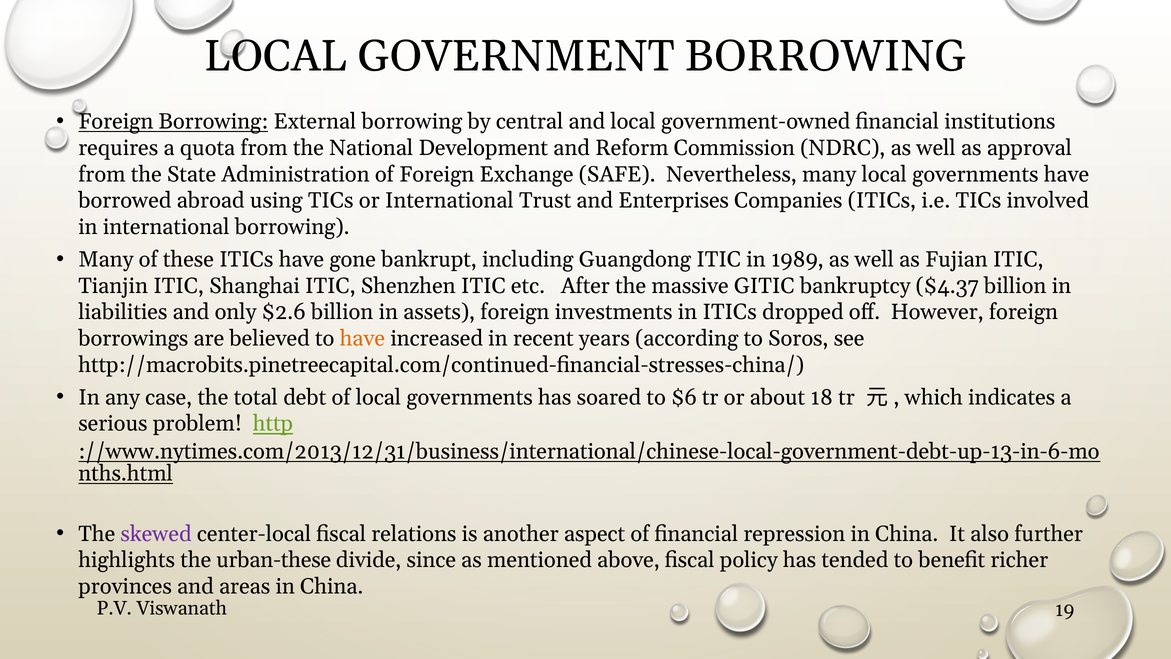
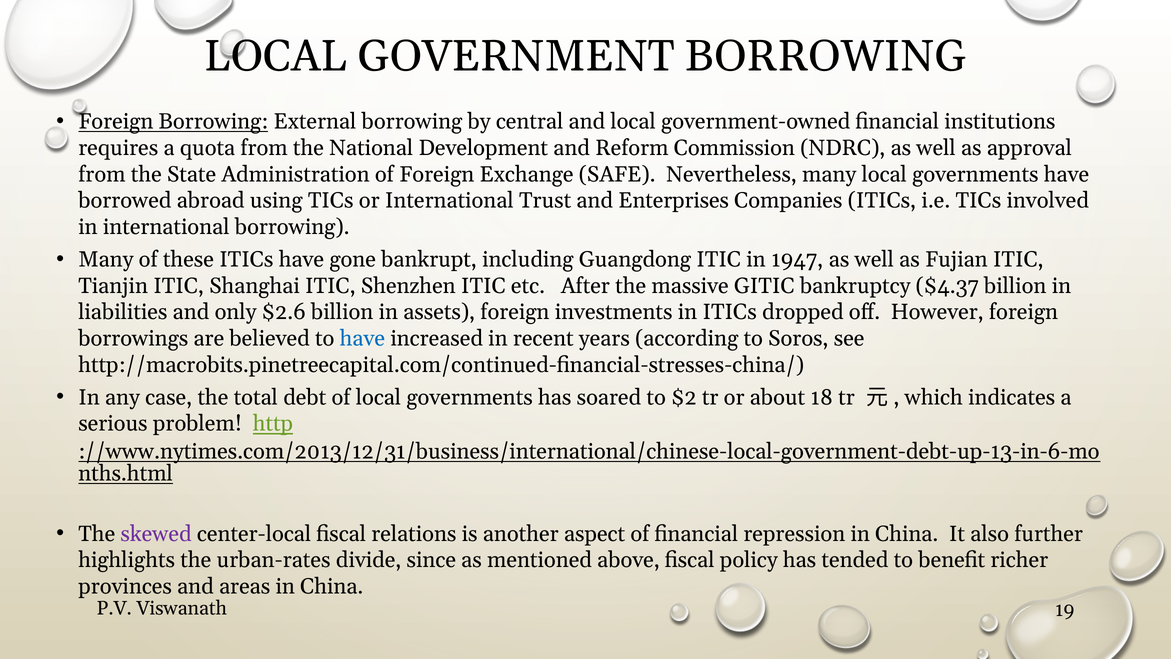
1989: 1989 -> 1947
have at (362, 338) colour: orange -> blue
$6: $6 -> $2
urban-these: urban-these -> urban-rates
